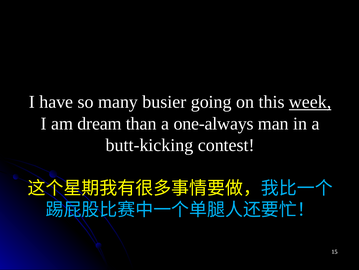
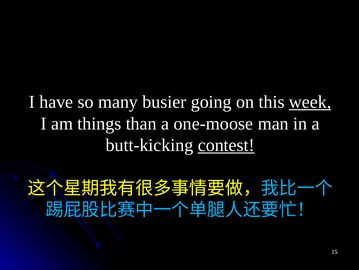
dream: dream -> things
one-always: one-always -> one-moose
contest underline: none -> present
